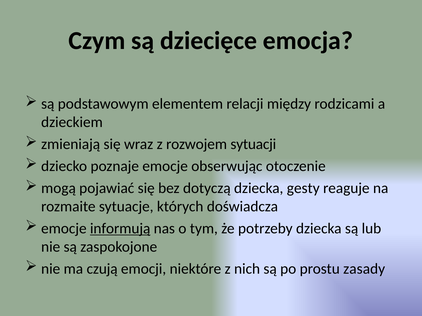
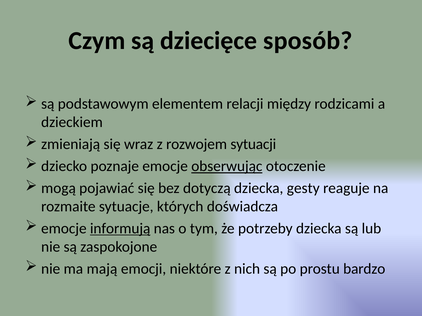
emocja: emocja -> sposób
obserwując underline: none -> present
czują: czują -> mają
zasady: zasady -> bardzo
